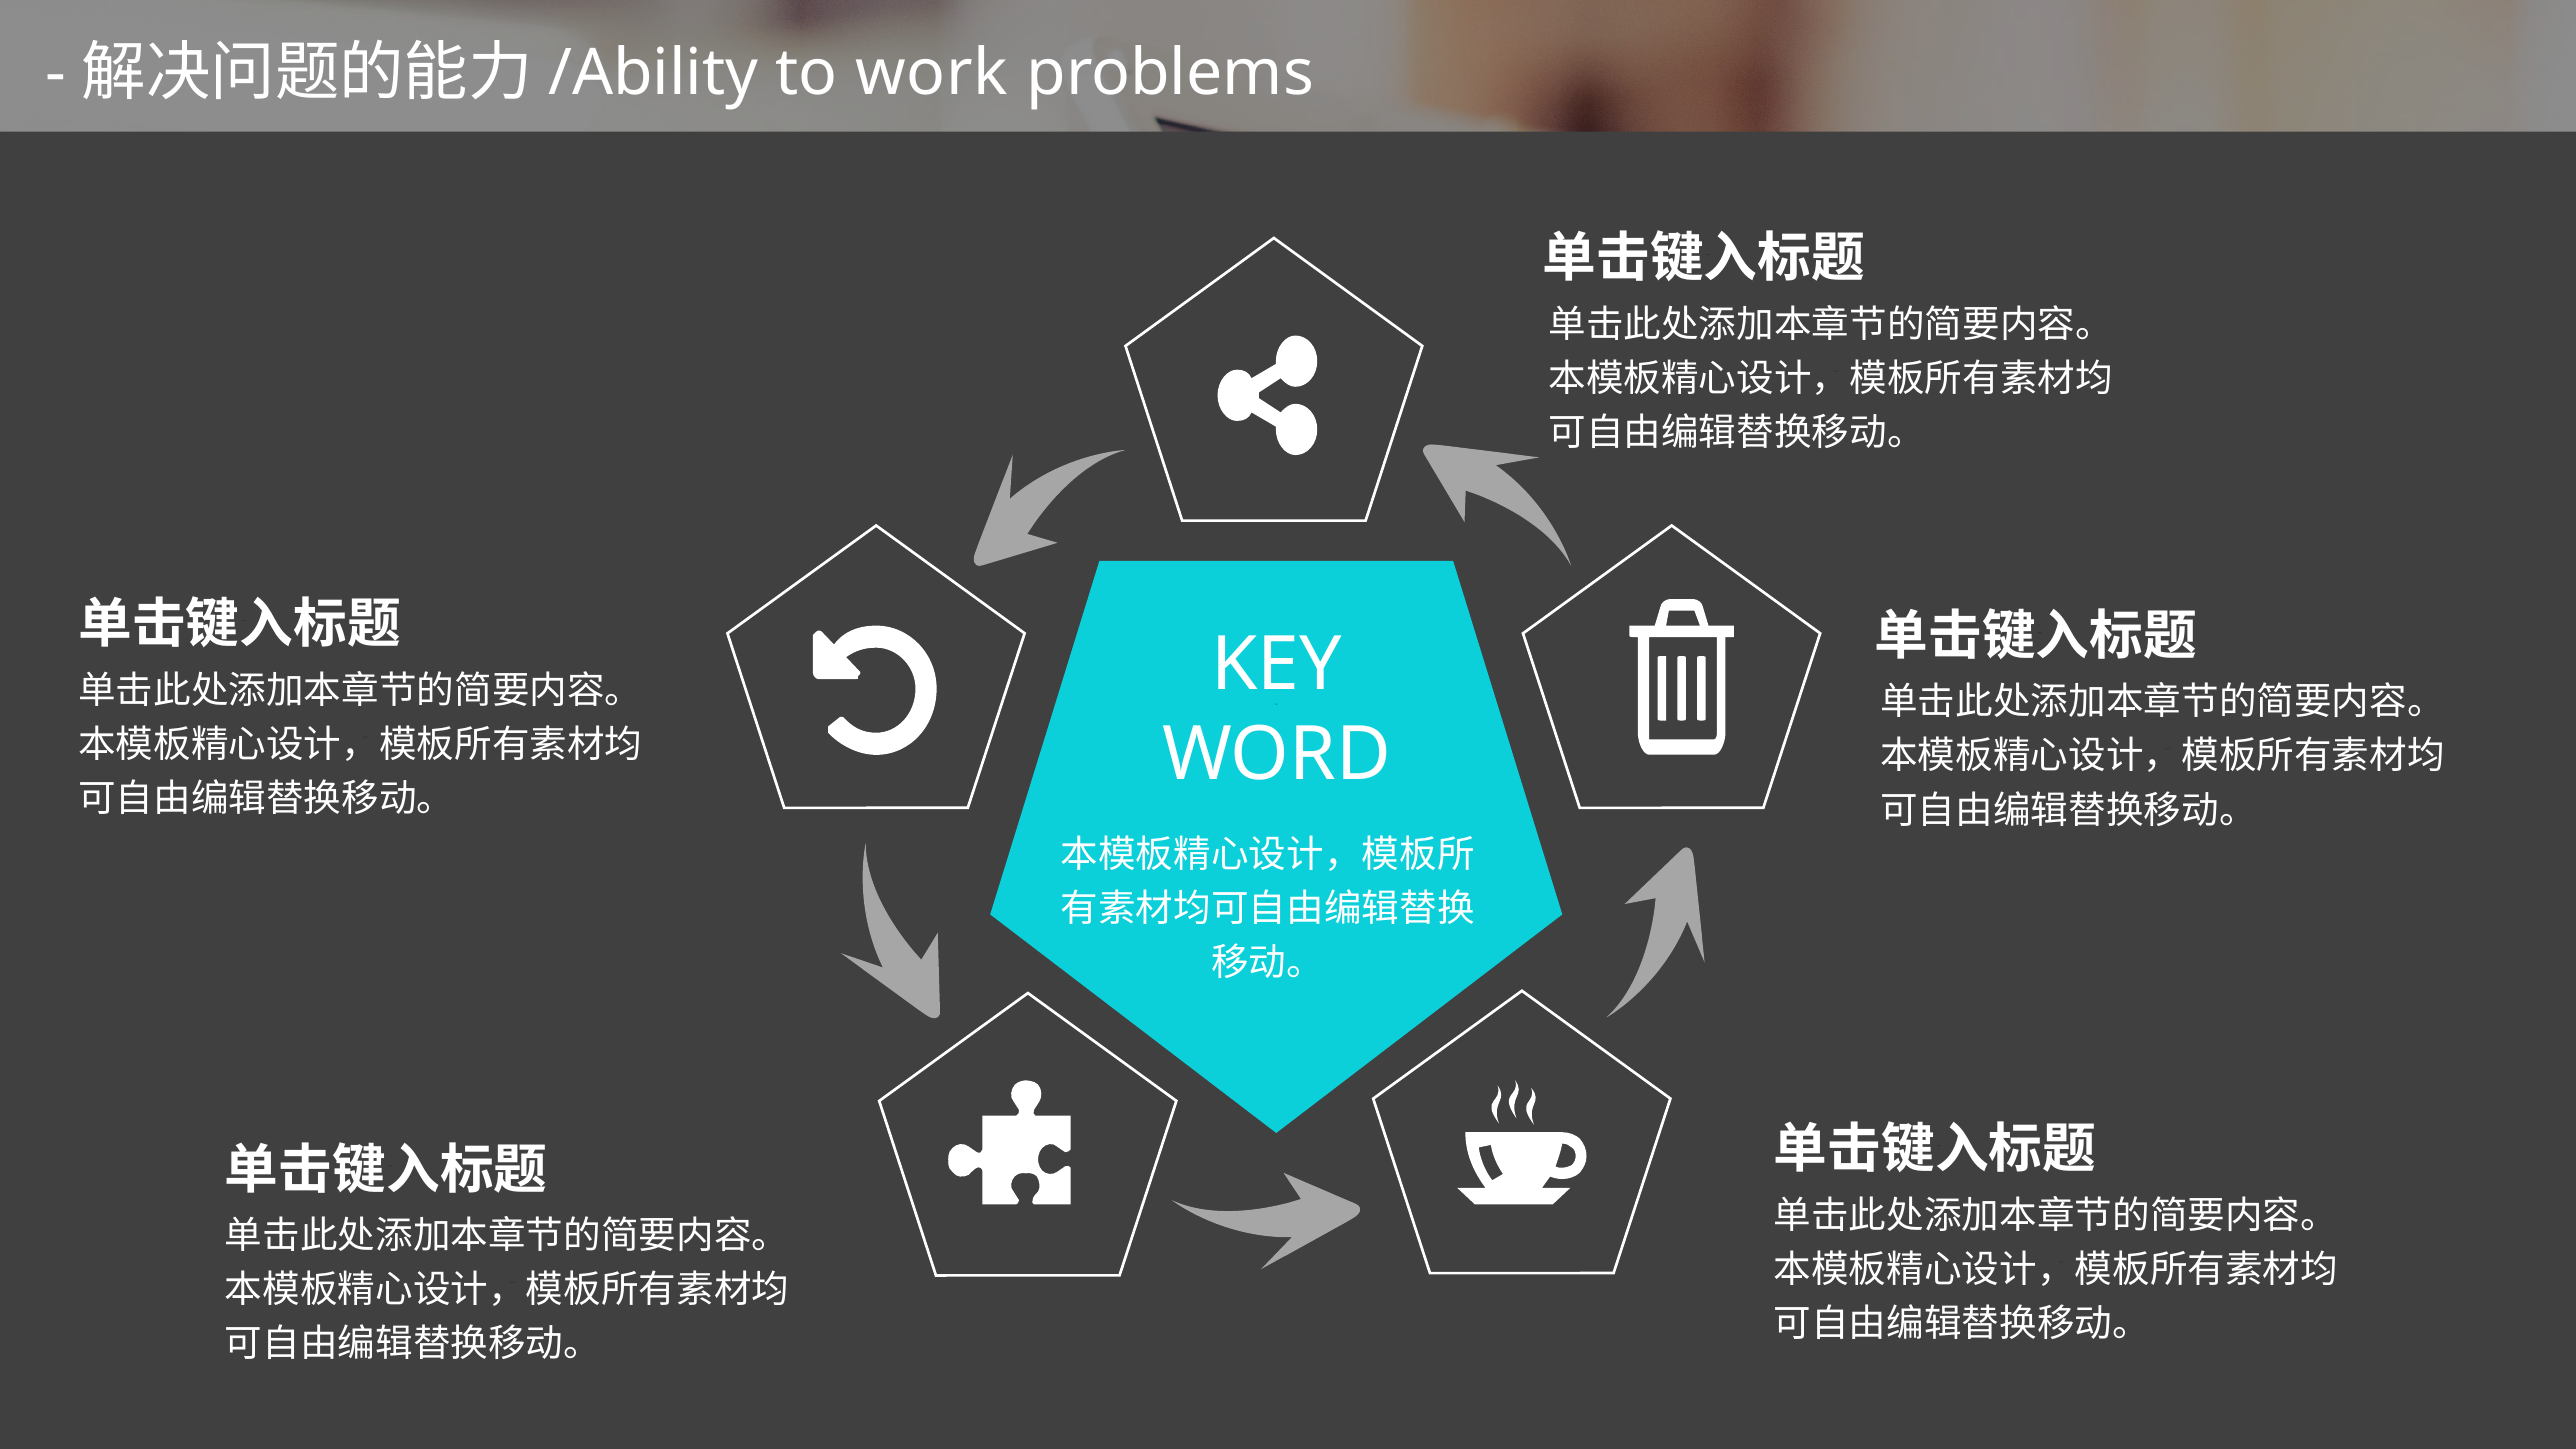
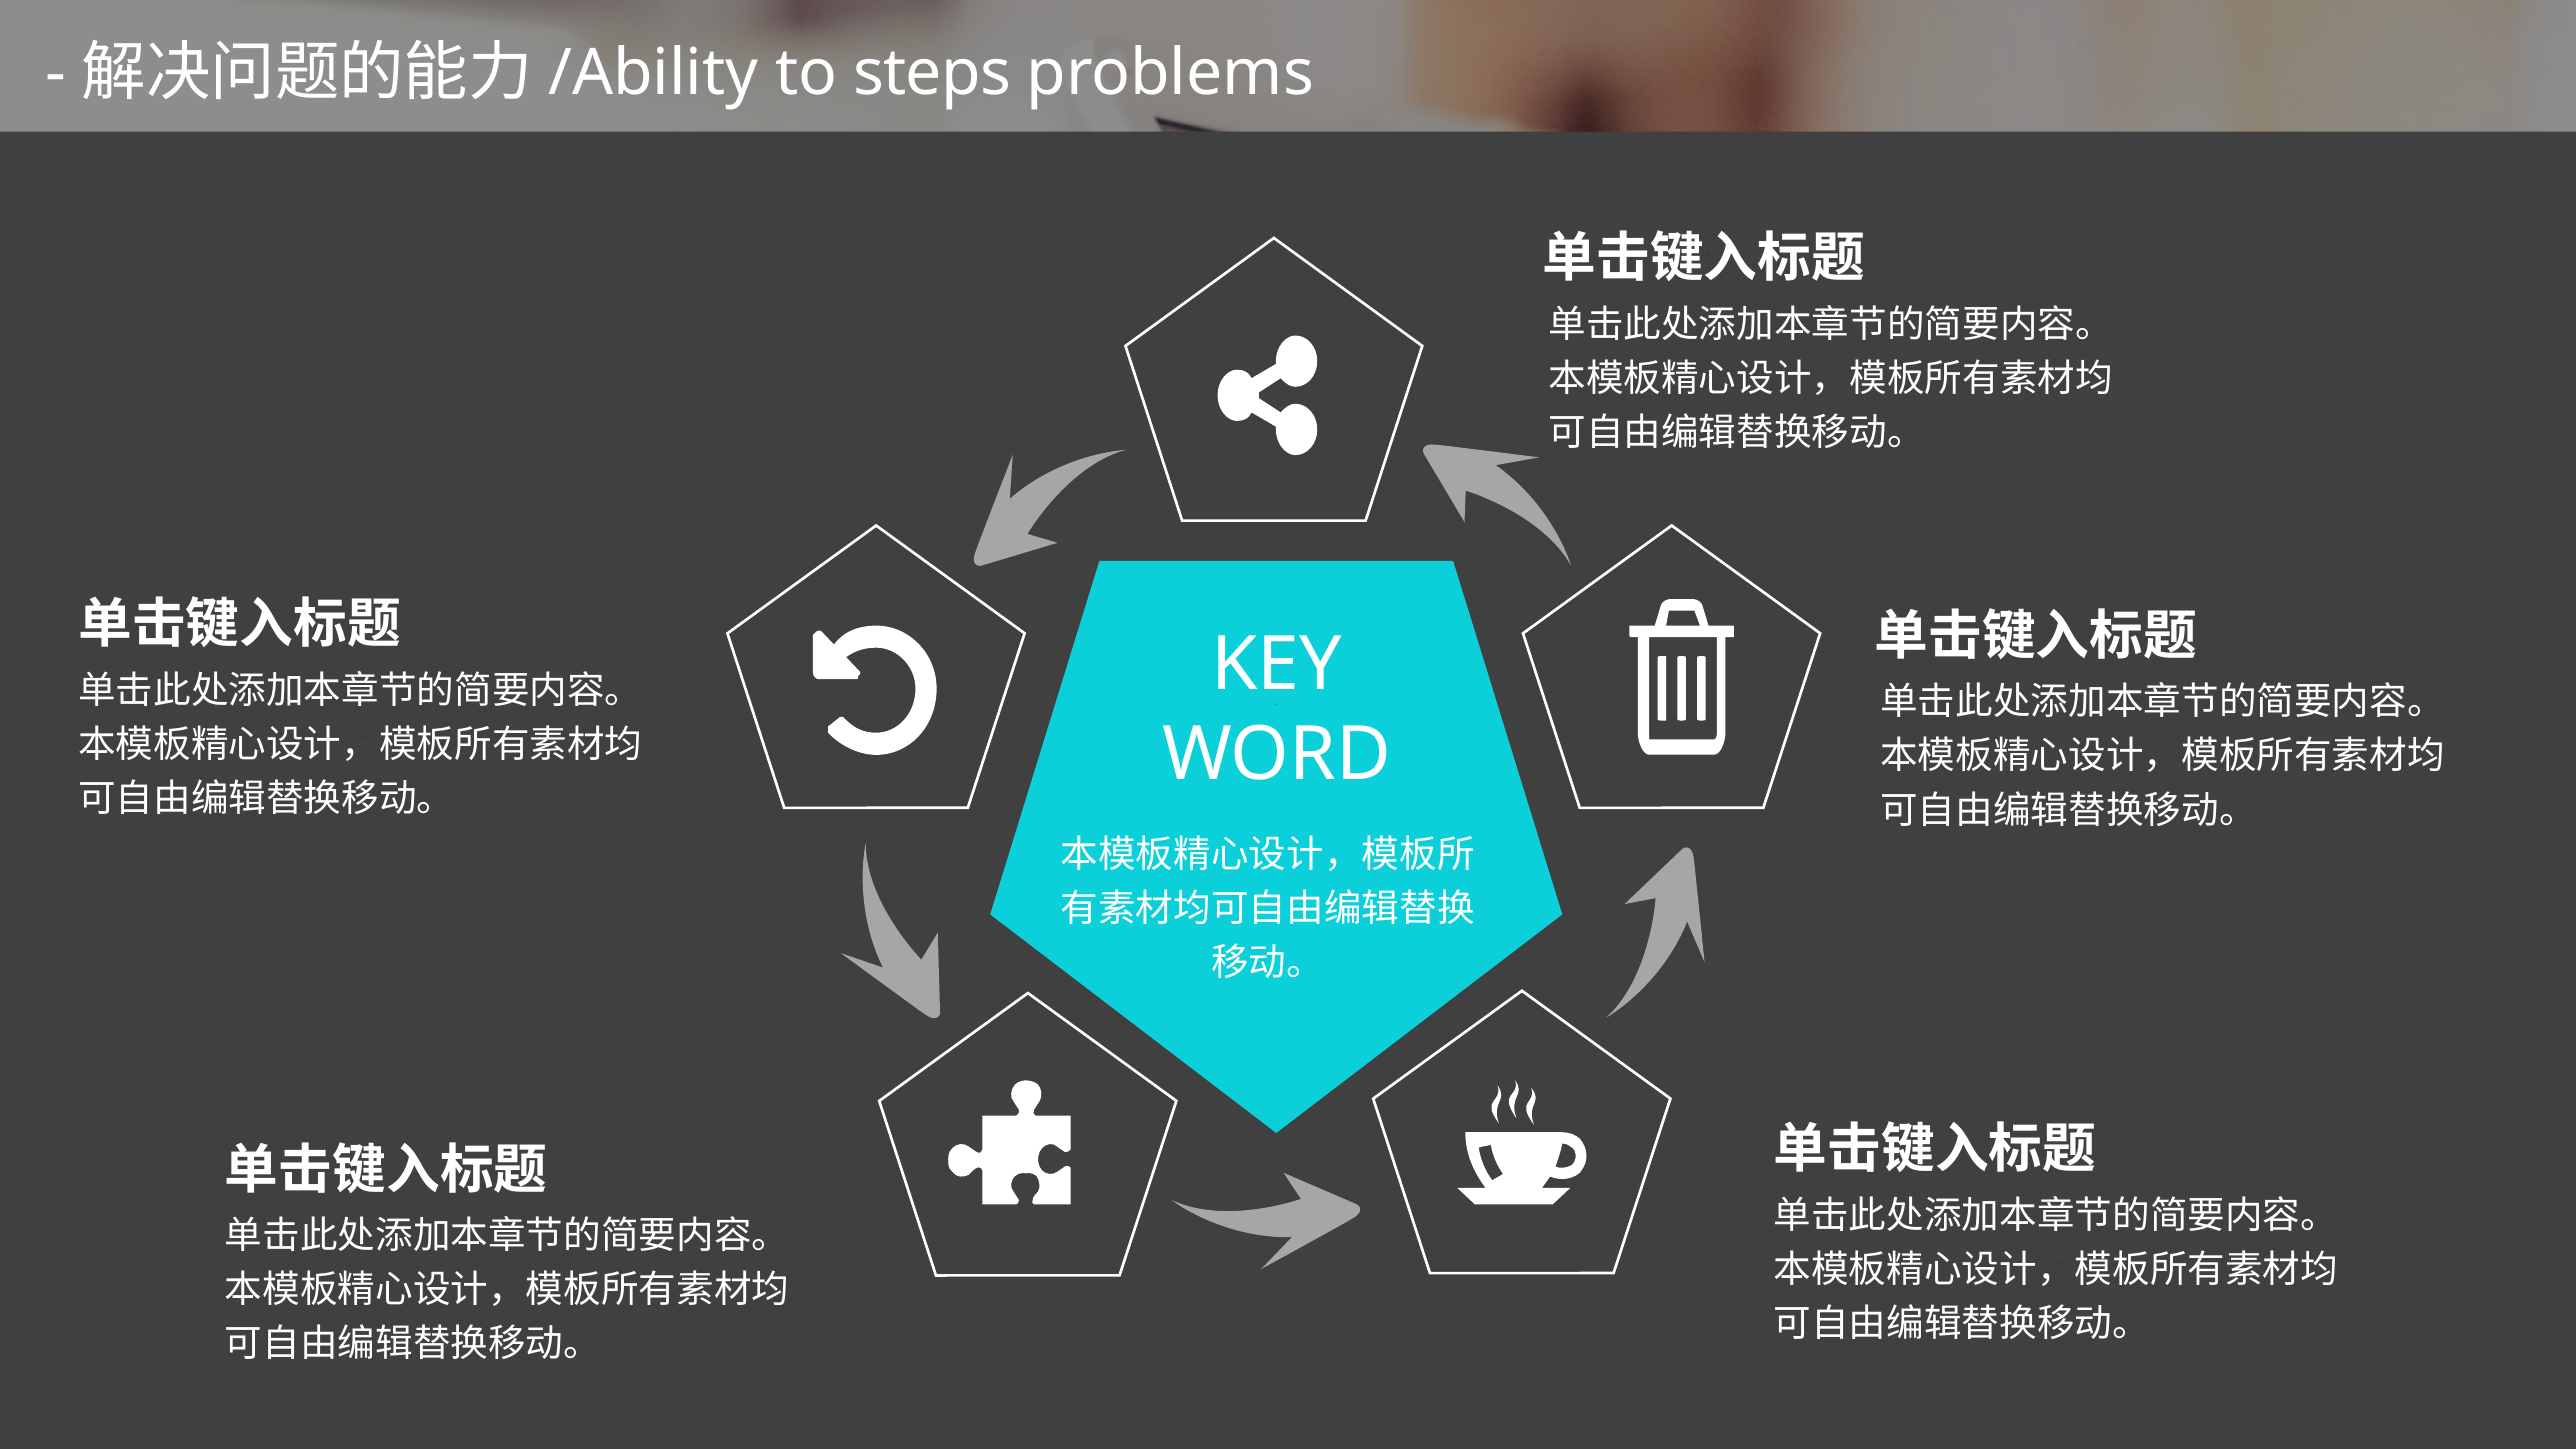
work: work -> steps
